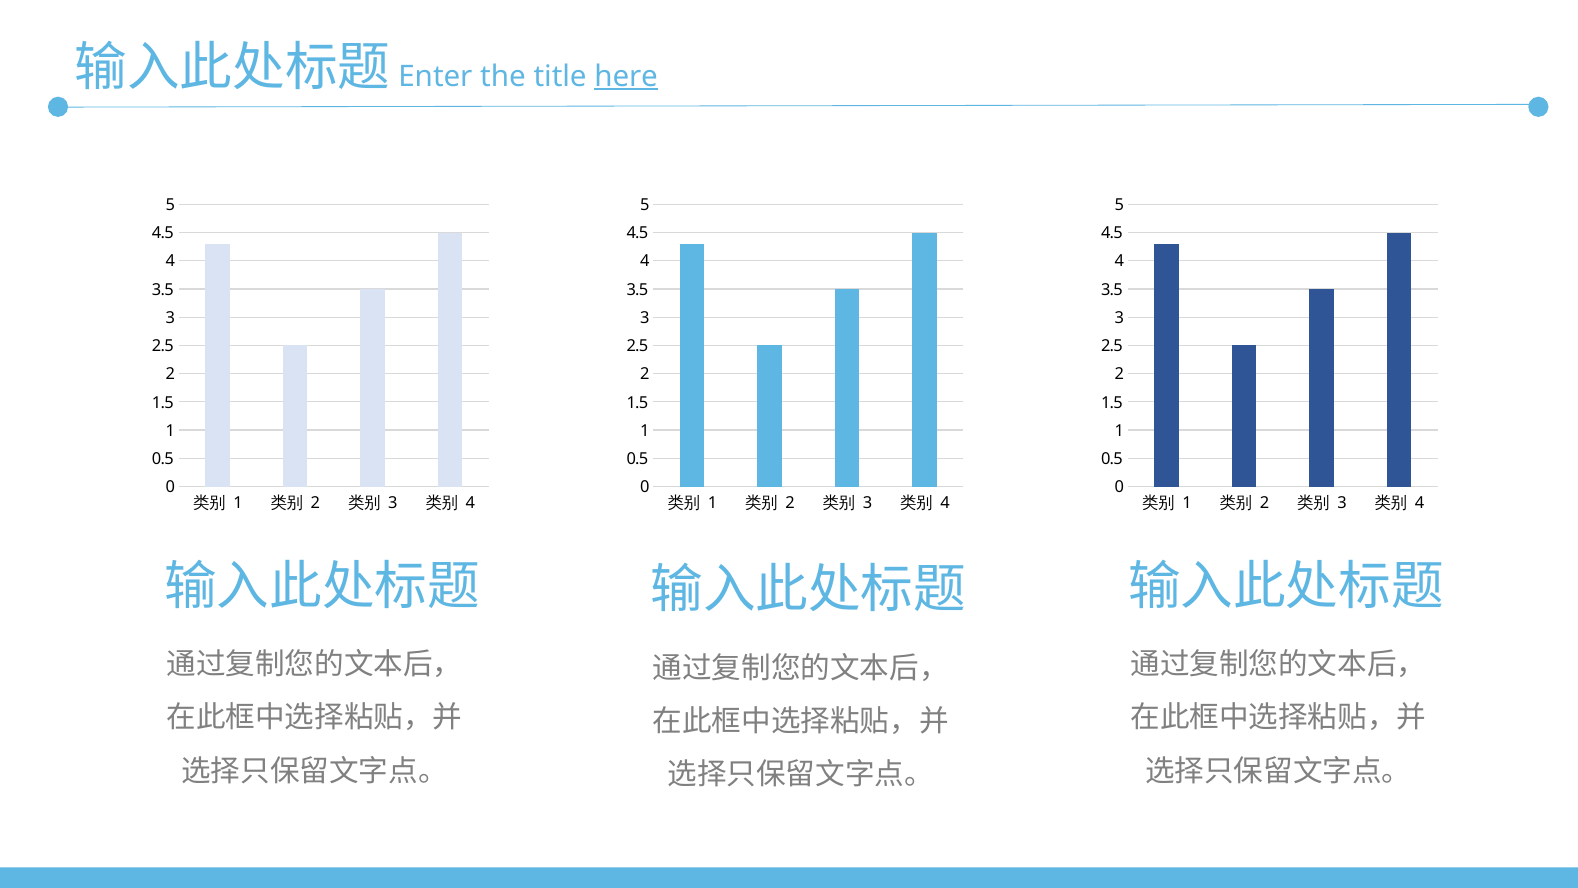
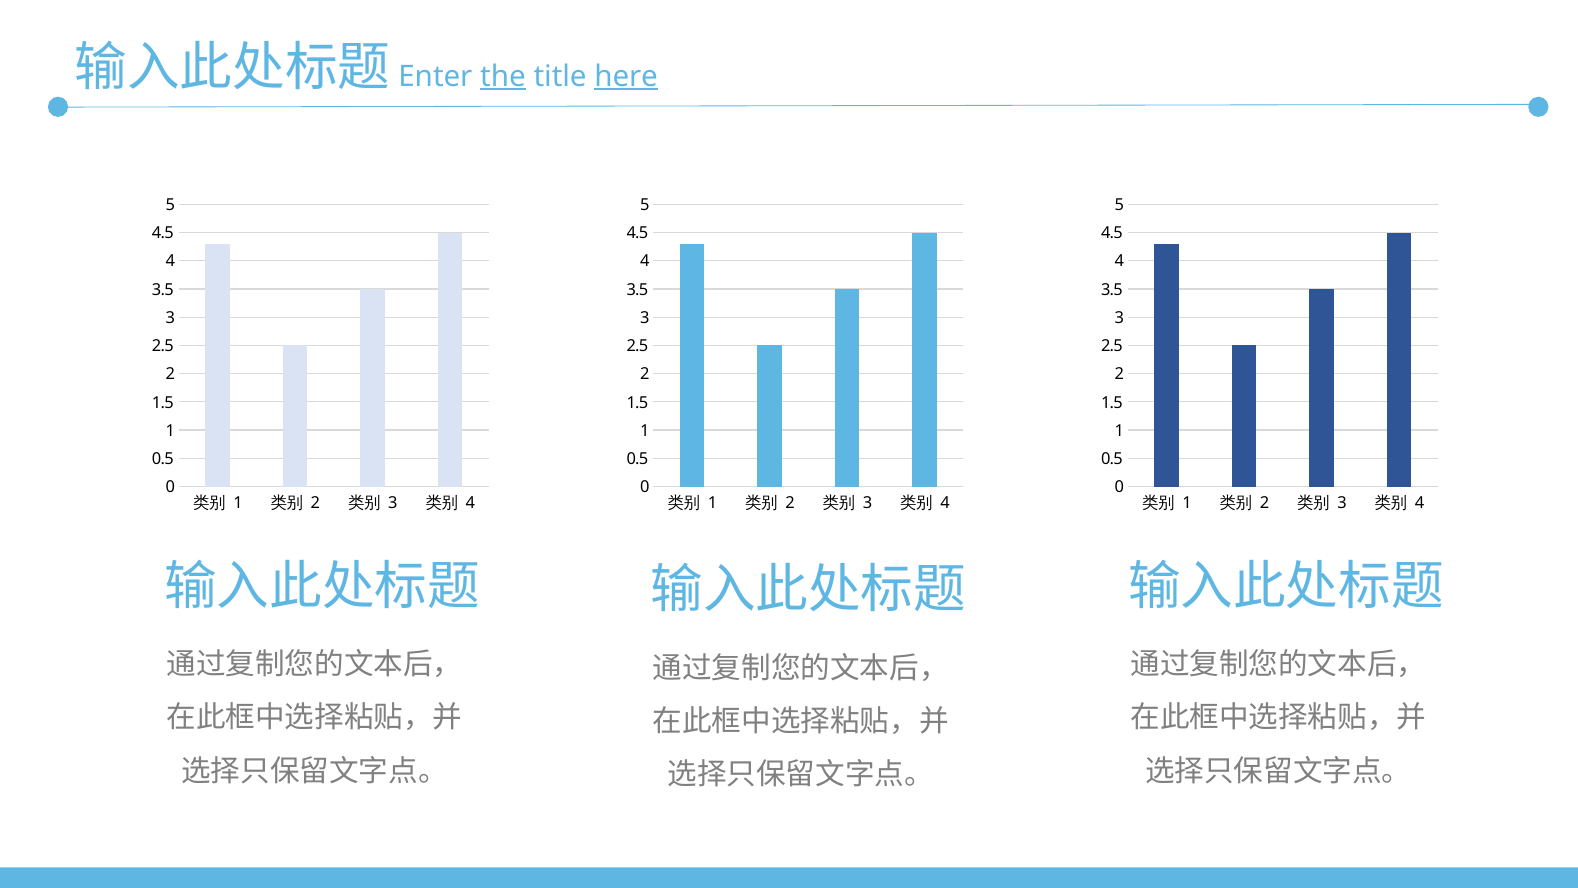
the underline: none -> present
